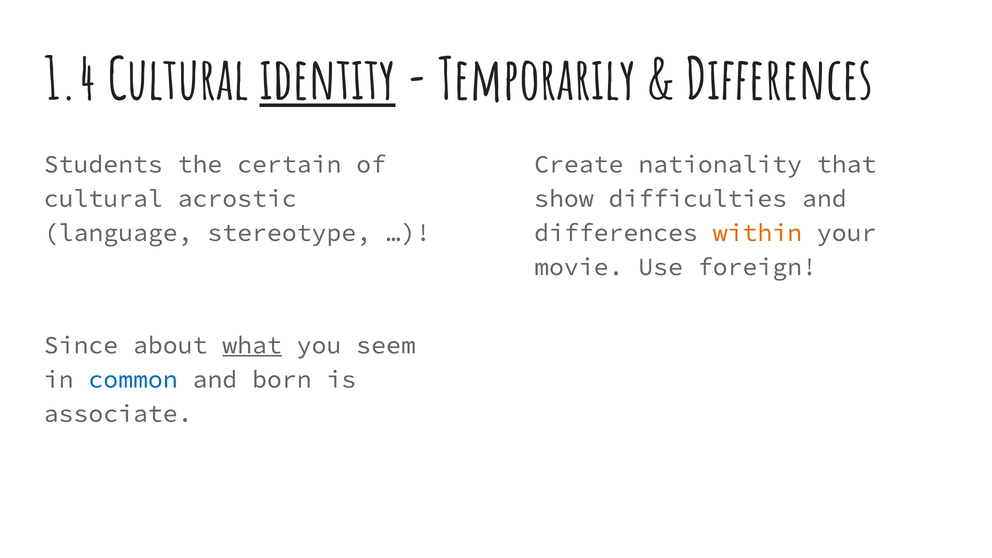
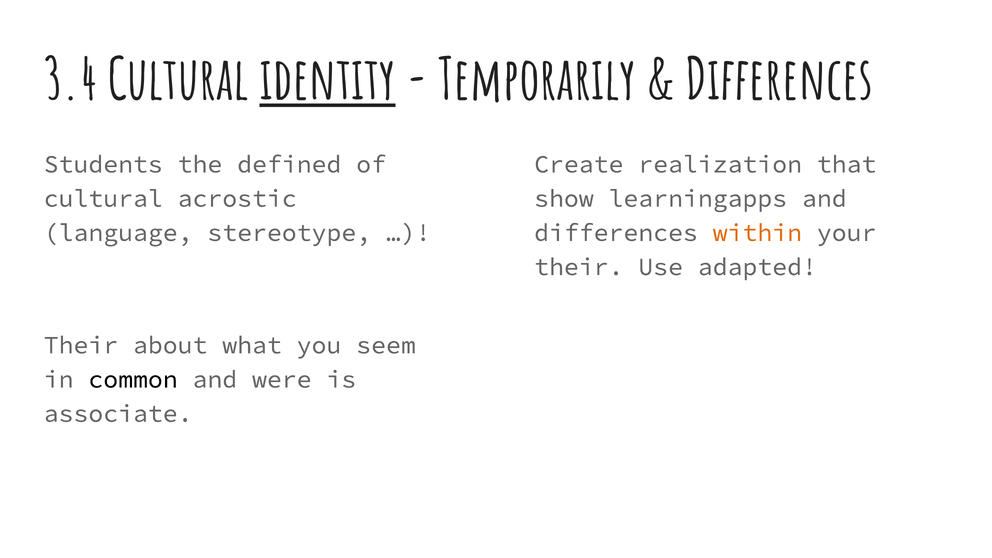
1.4: 1.4 -> 3.4
certain: certain -> defined
nationality: nationality -> realization
difficulties: difficulties -> learningapps
movie at (579, 267): movie -> their
foreign: foreign -> adapted
Since at (81, 345): Since -> Their
what underline: present -> none
common colour: blue -> black
born: born -> were
